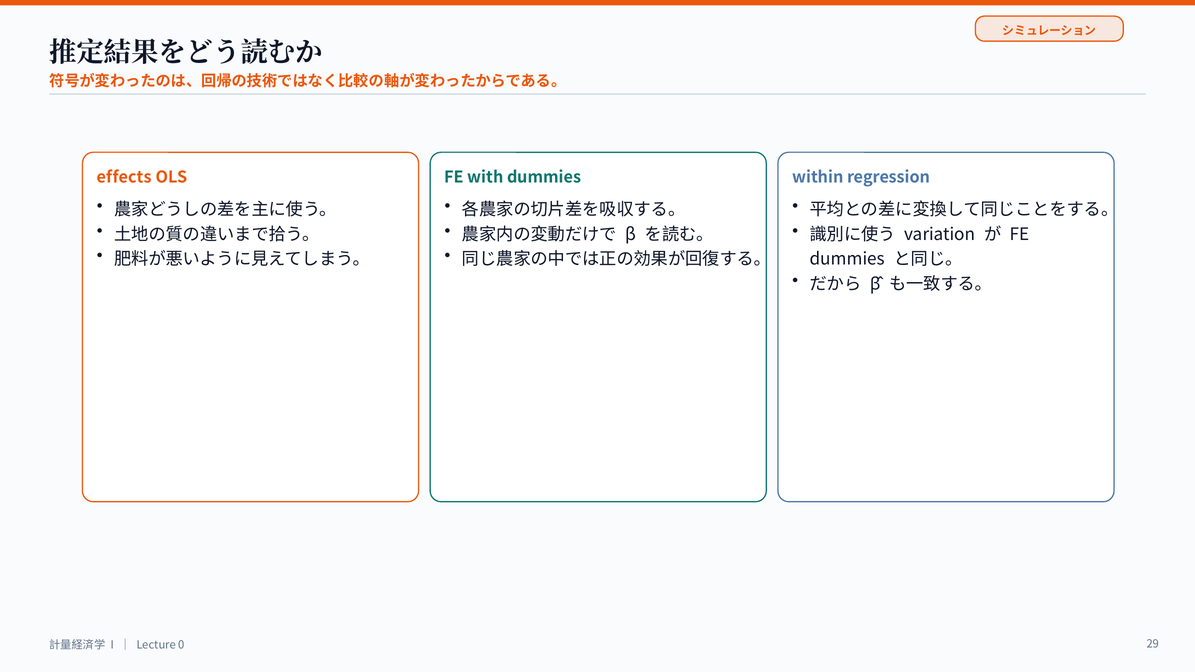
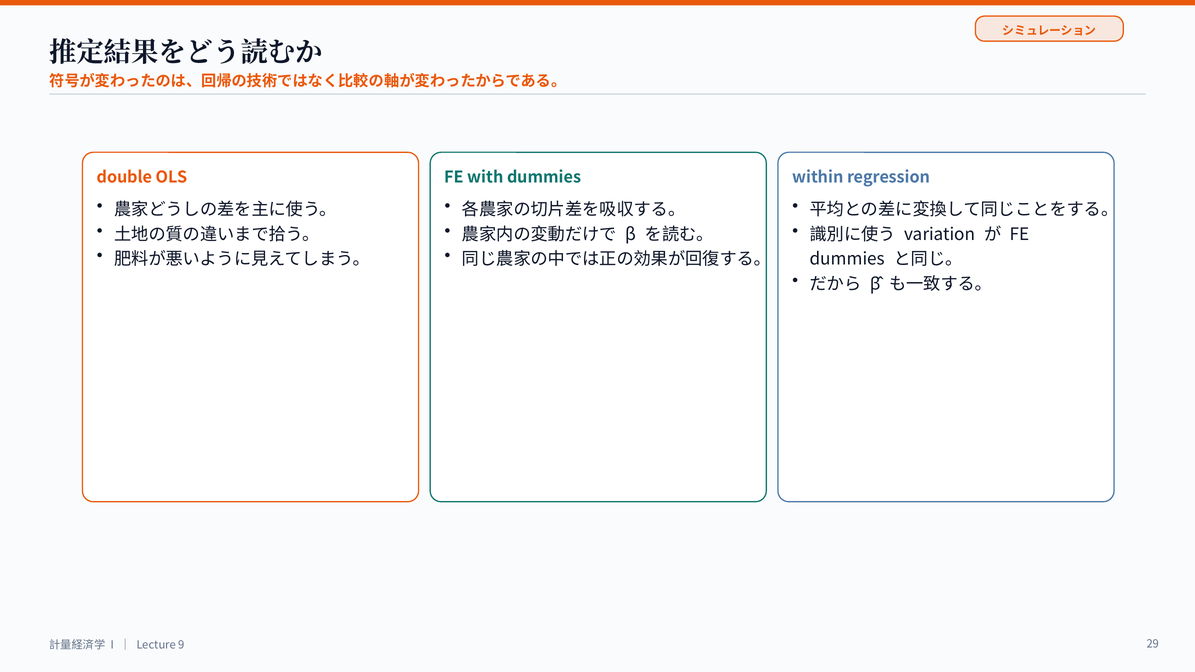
effects: effects -> double
0: 0 -> 9
